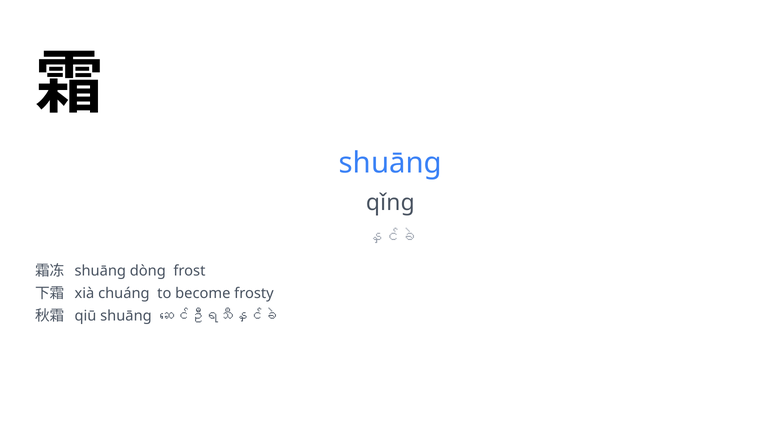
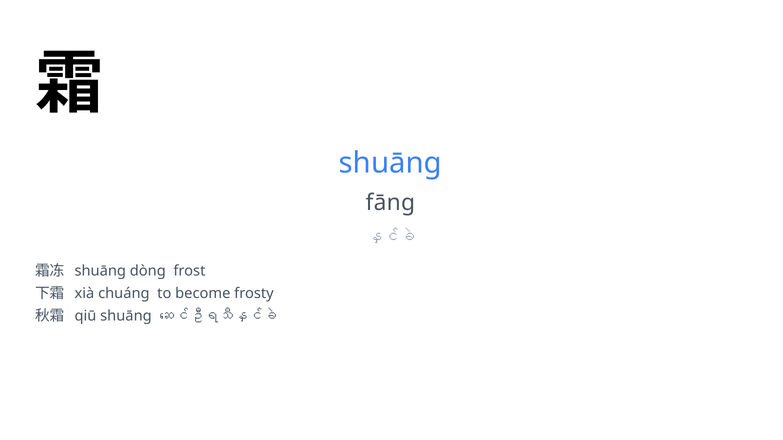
qǐng: qǐng -> fāng
